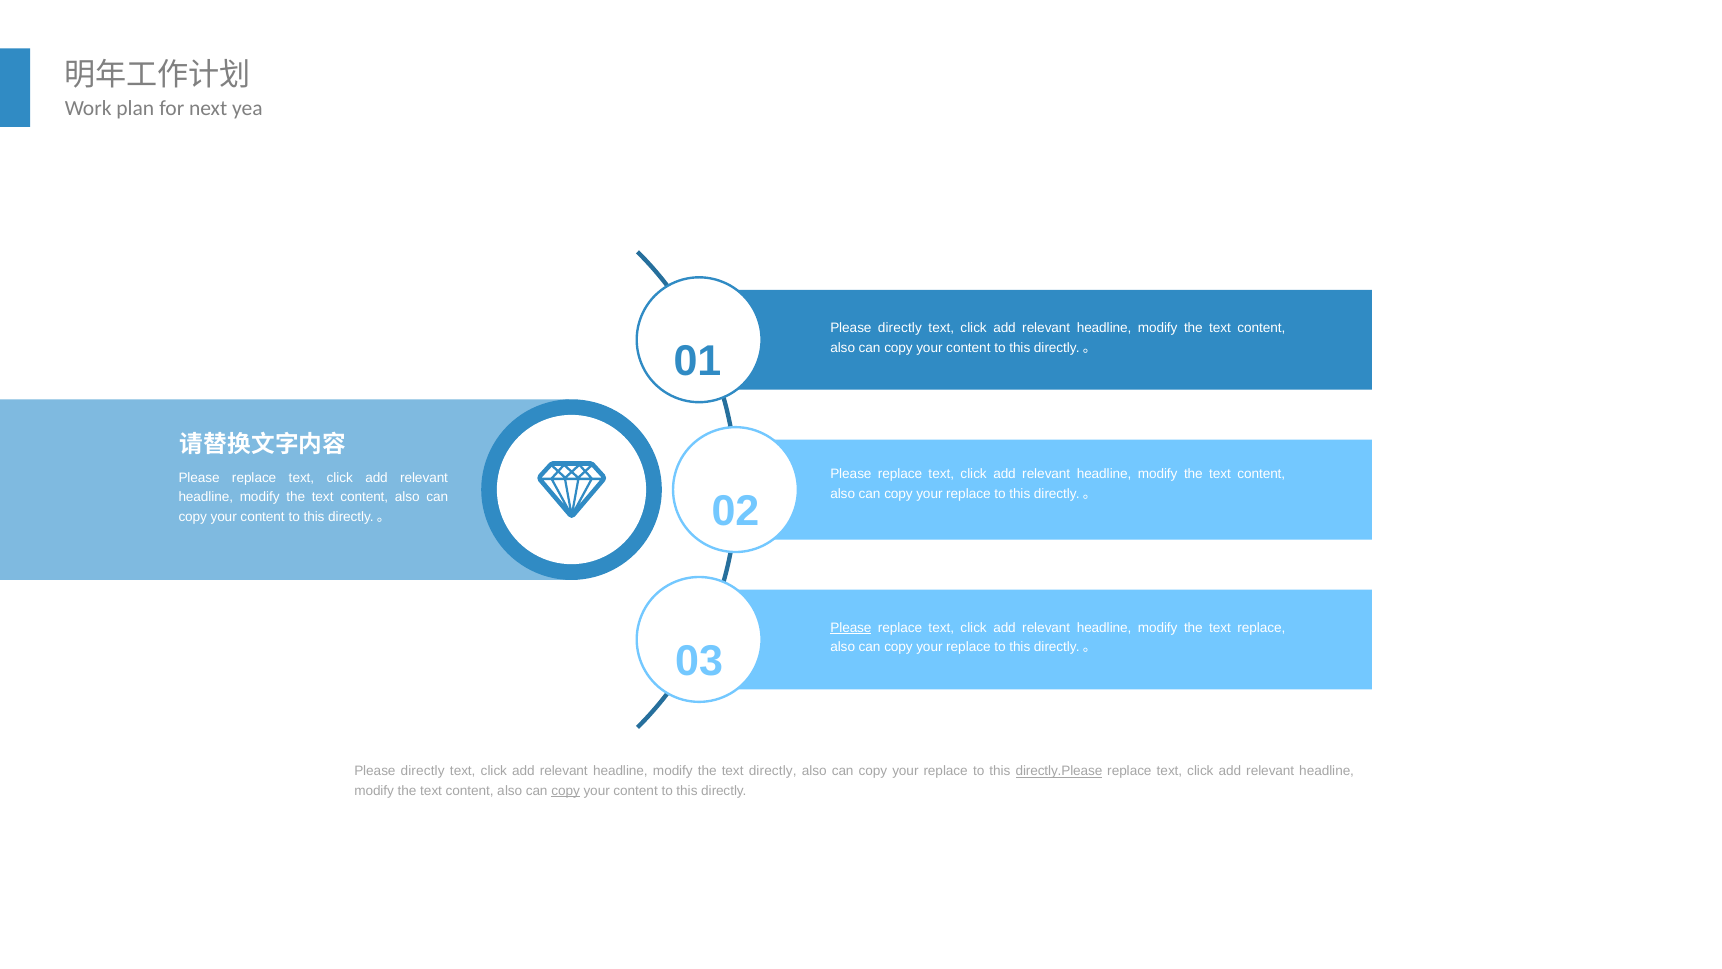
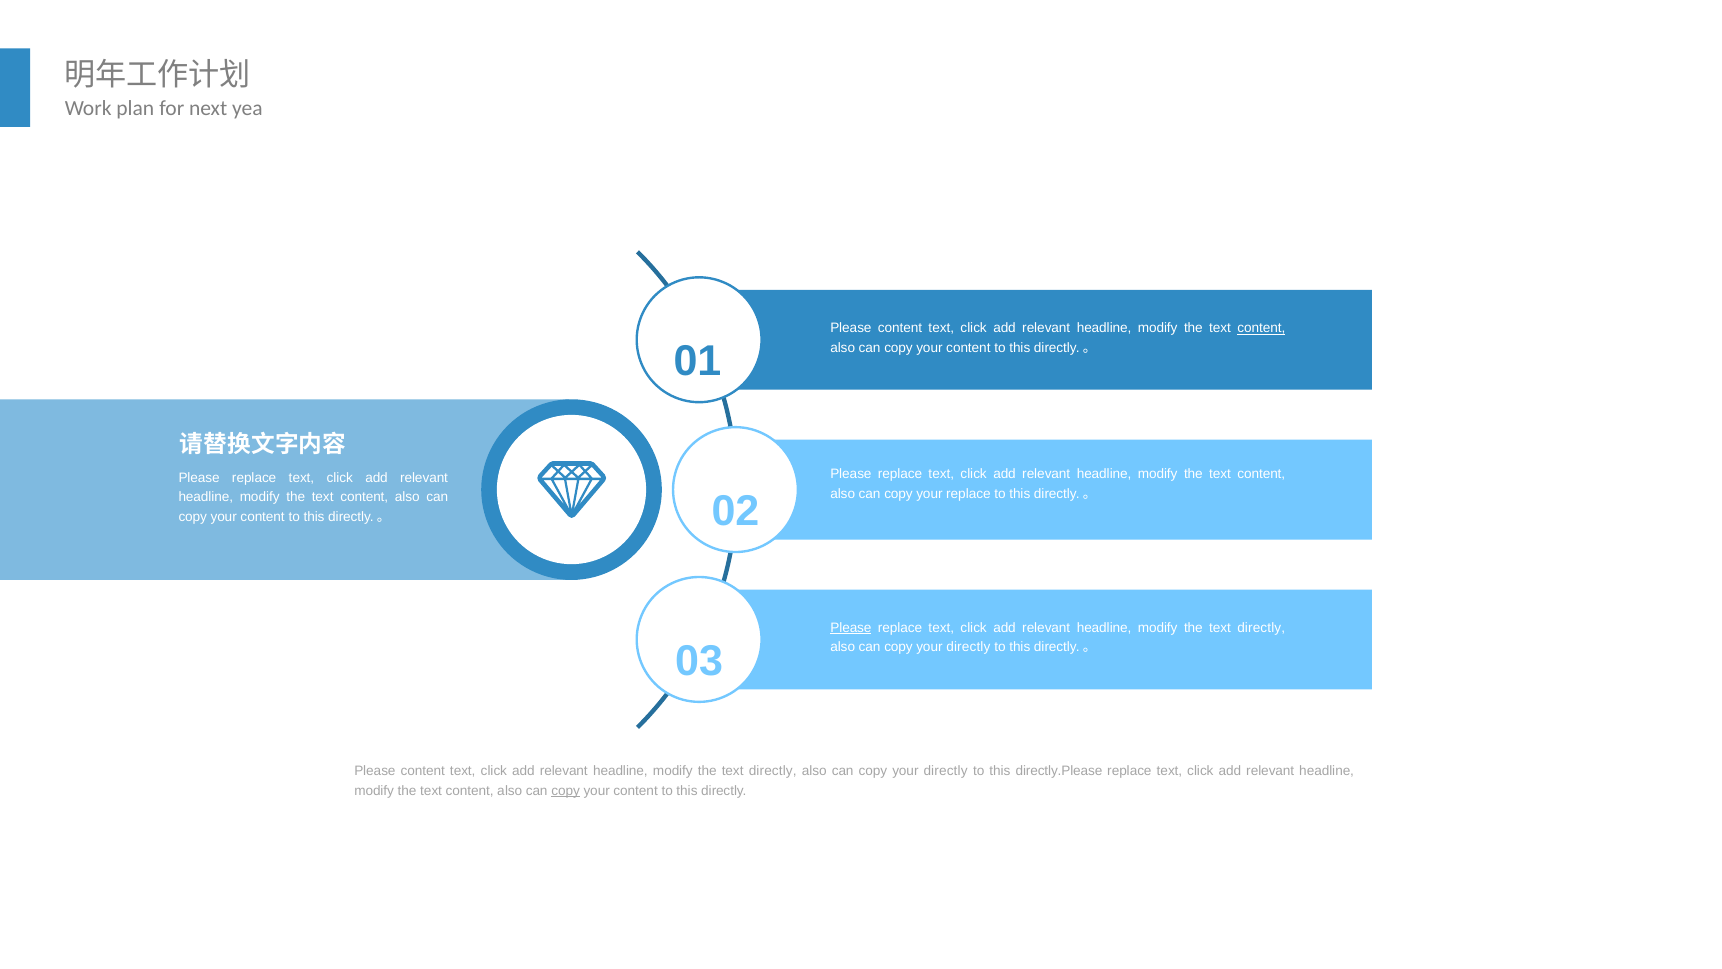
directly at (900, 328): directly -> content
content at (1261, 328) underline: none -> present
replace at (1261, 628): replace -> directly
replace at (968, 647): replace -> directly
directly at (423, 771): directly -> content
replace at (946, 771): replace -> directly
directly.Please underline: present -> none
